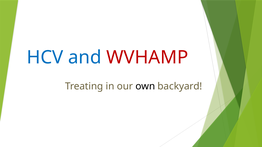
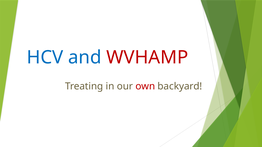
own colour: black -> red
